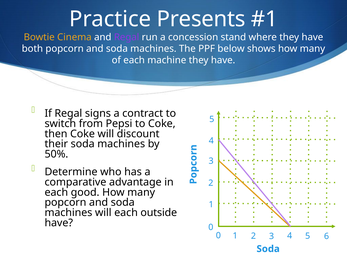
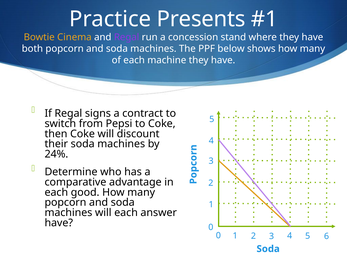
50%: 50% -> 24%
outside: outside -> answer
